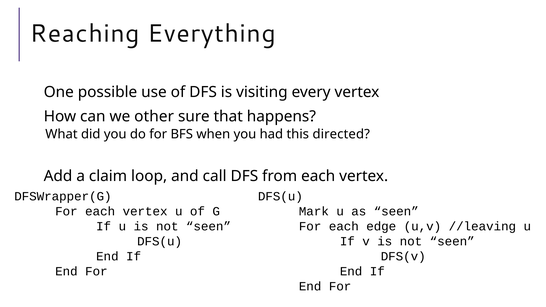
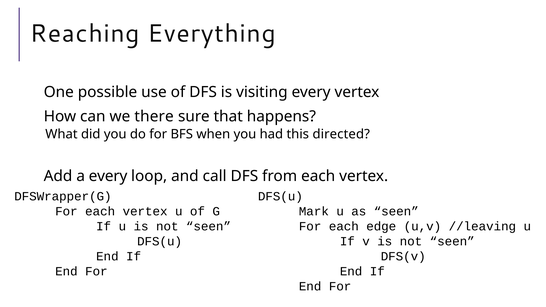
other: other -> there
a claim: claim -> every
